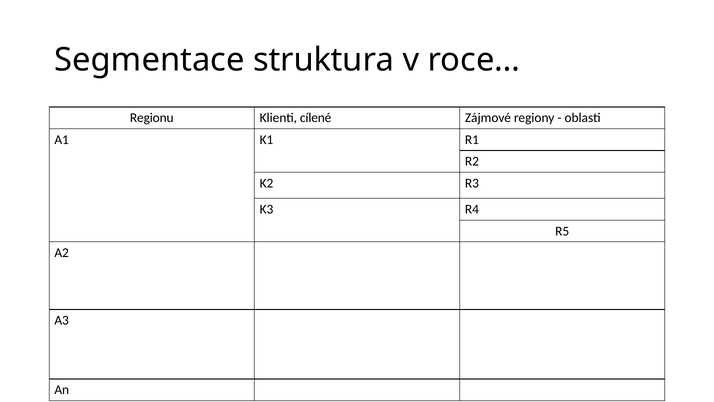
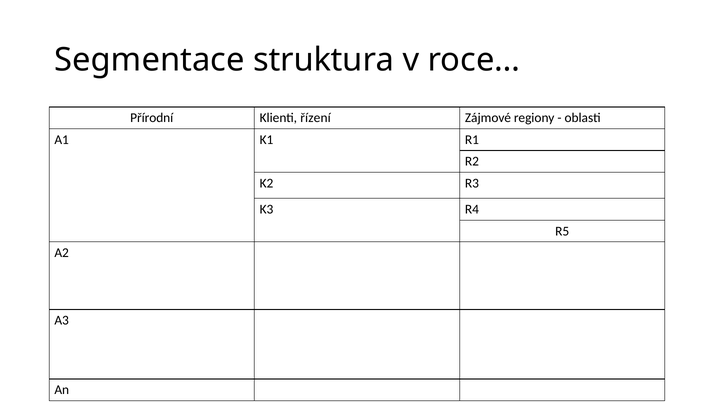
Regionu: Regionu -> Přírodní
cílené: cílené -> řízení
